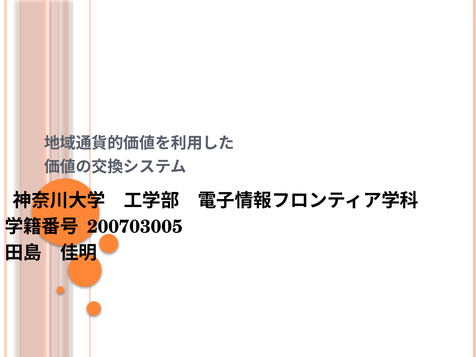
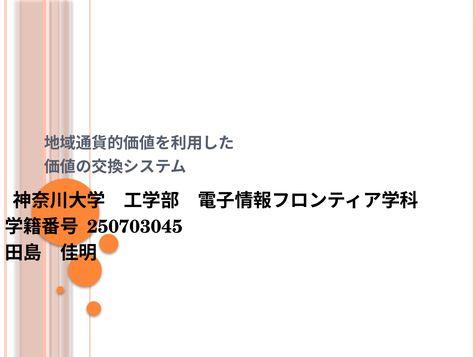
200703005: 200703005 -> 250703045
